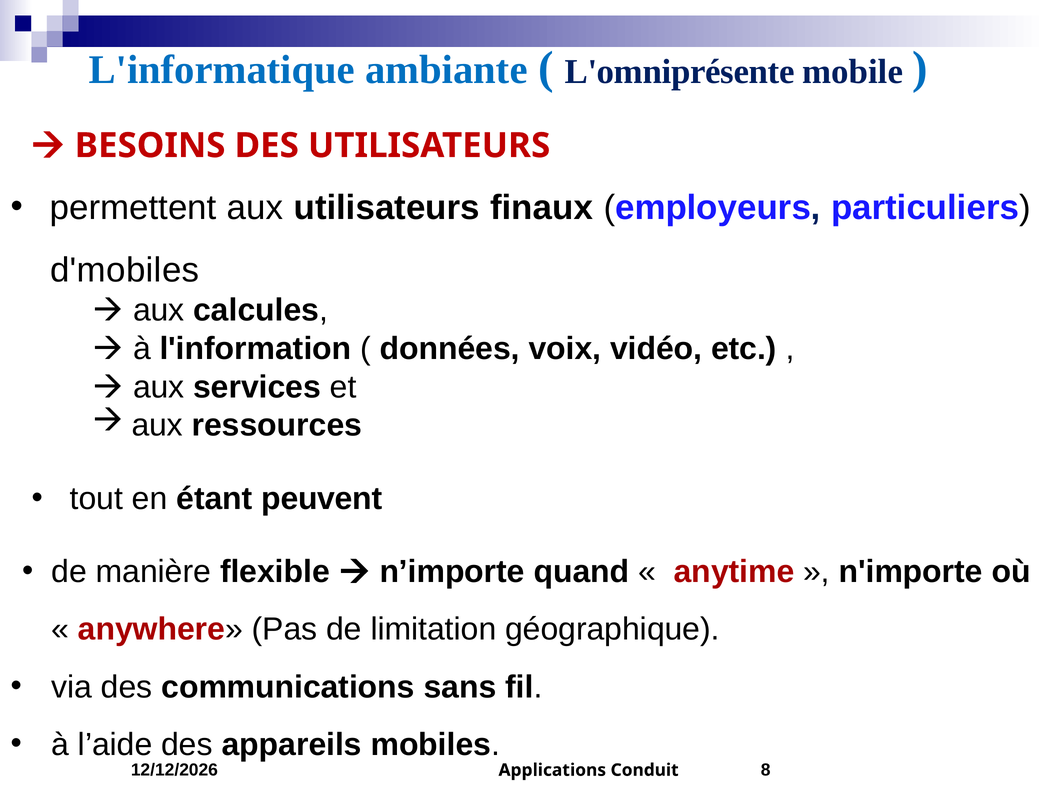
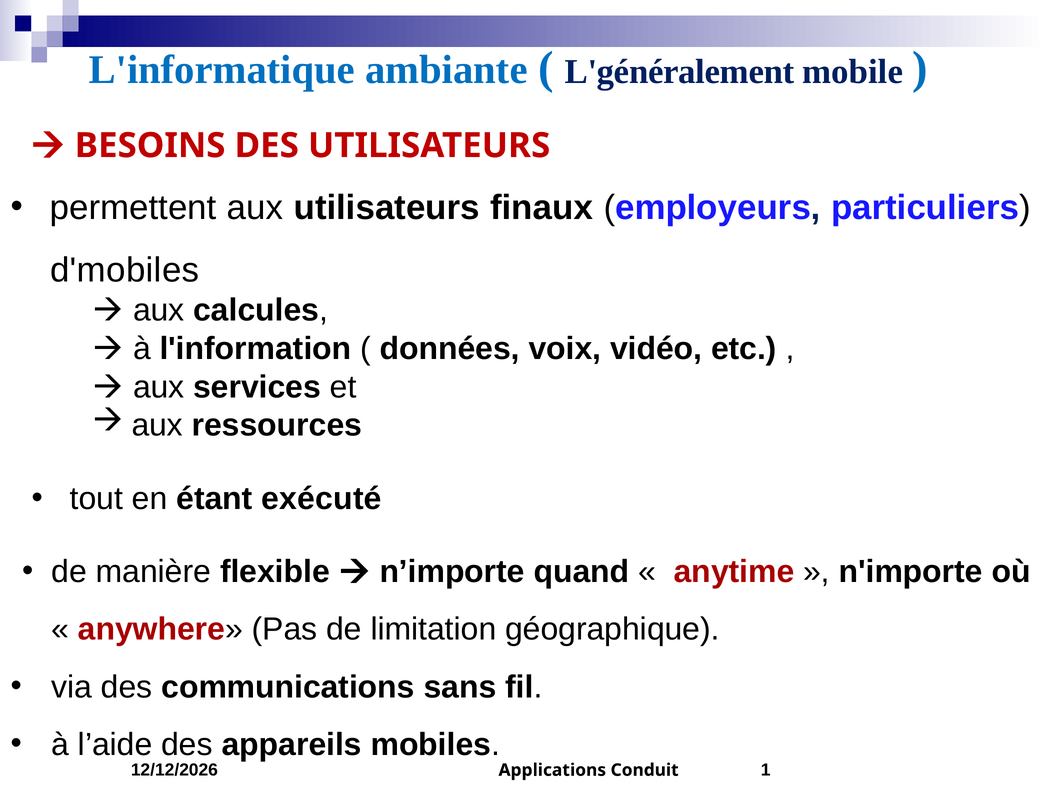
L'omniprésente: L'omniprésente -> L'généralement
peuvent: peuvent -> exécuté
8: 8 -> 1
